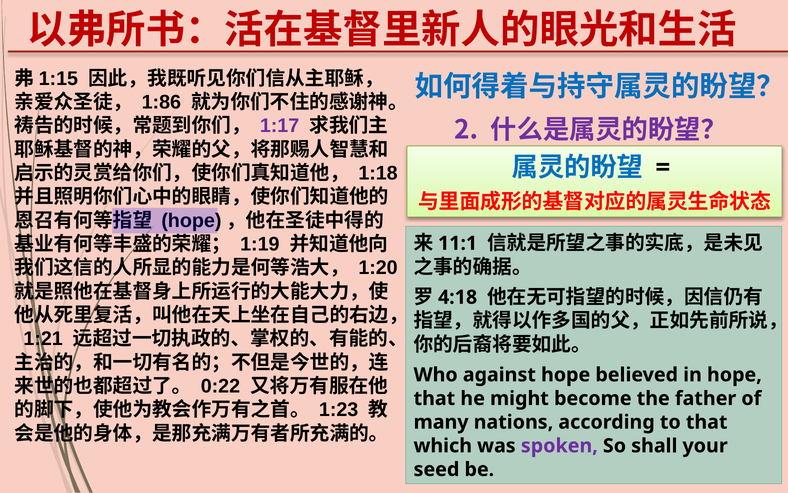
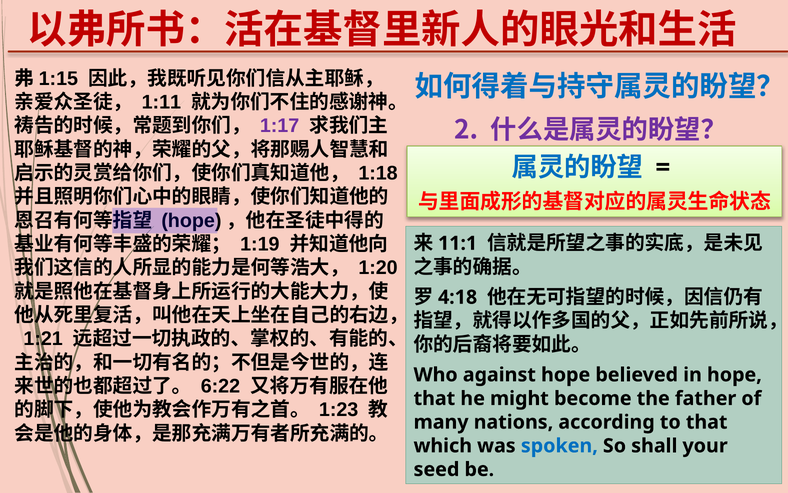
1:86: 1:86 -> 1:11
0:22: 0:22 -> 6:22
spoken colour: purple -> blue
